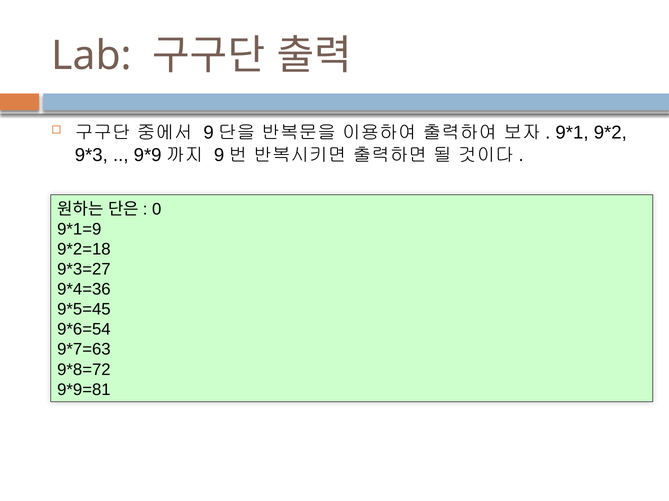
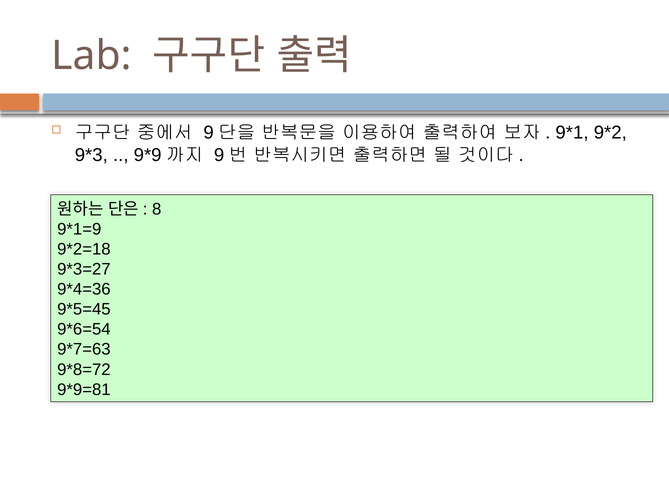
0: 0 -> 8
